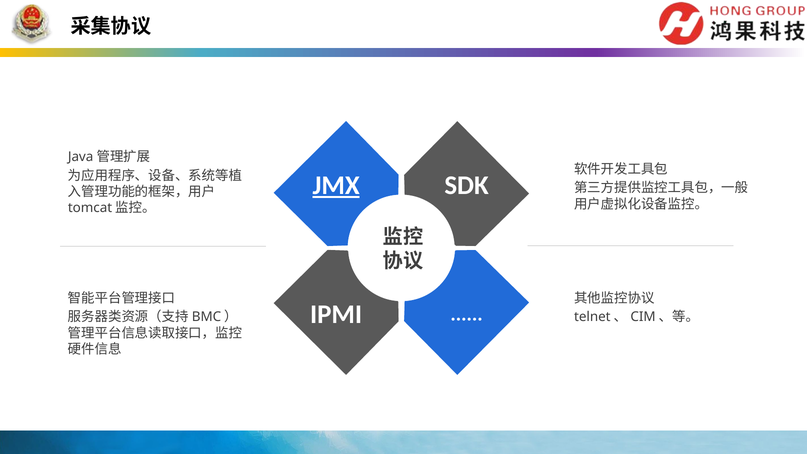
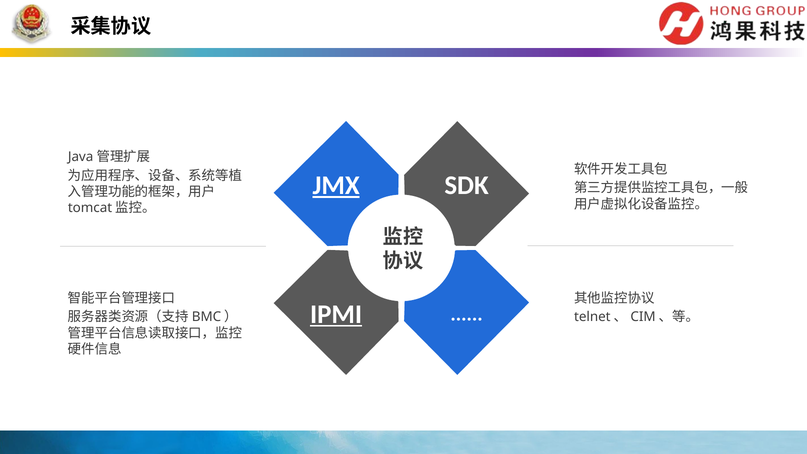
IPMI underline: none -> present
